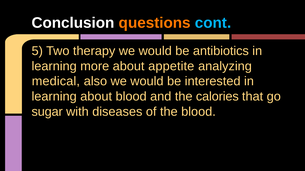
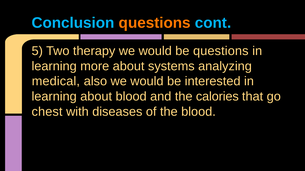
Conclusion colour: white -> light blue
be antibiotics: antibiotics -> questions
appetite: appetite -> systems
sugar: sugar -> chest
